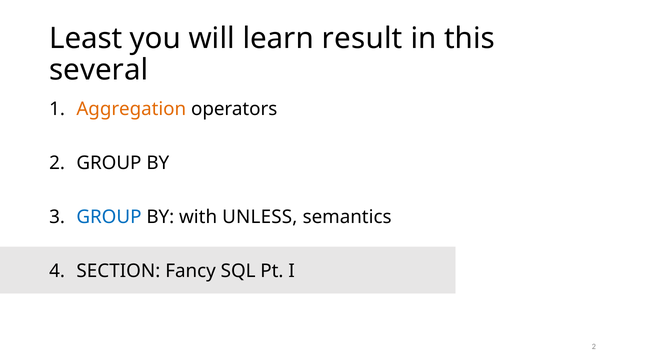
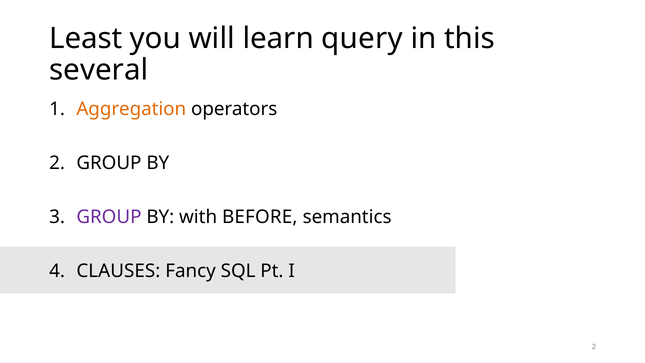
result: result -> query
GROUP at (109, 217) colour: blue -> purple
UNLESS: UNLESS -> BEFORE
SECTION: SECTION -> CLAUSES
